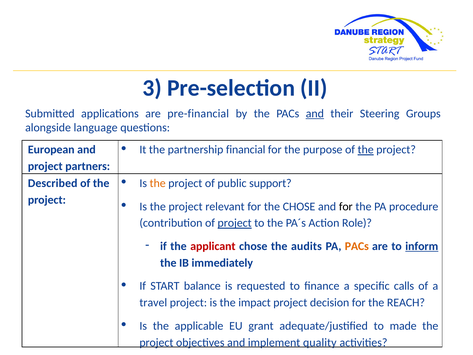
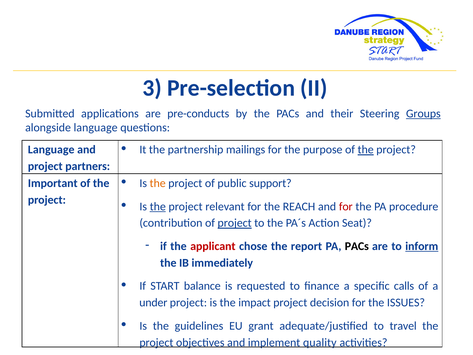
pre-financial: pre-financial -> pre-conducts
and at (315, 113) underline: present -> none
Groups underline: none -> present
financial: financial -> mailings
European at (51, 150): European -> Language
Described: Described -> Important
the at (158, 206) underline: none -> present
the CHOSE: CHOSE -> REACH
for at (346, 206) colour: black -> red
Role: Role -> Seat
audits: audits -> report
PACs at (357, 246) colour: orange -> black
travel: travel -> under
REACH: REACH -> ISSUES
applicable: applicable -> guidelines
made: made -> travel
